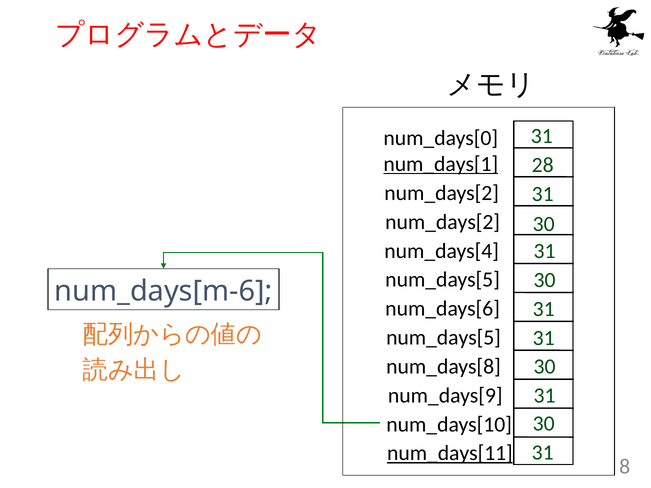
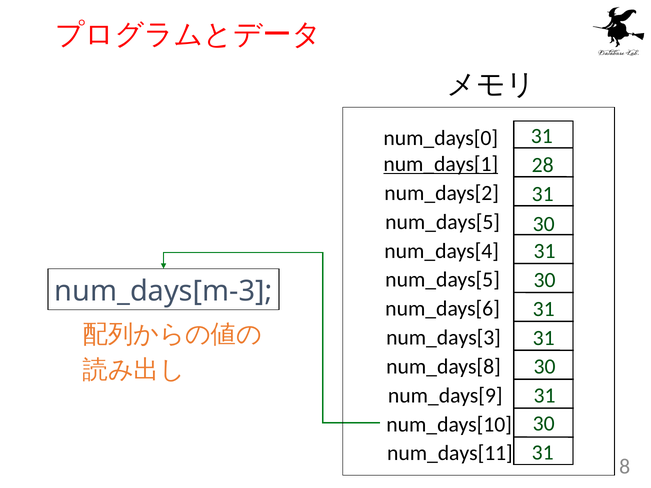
num_days[2 at (443, 222): num_days[2 -> num_days[5
num_days[m-6: num_days[m-6 -> num_days[m-3
num_days[5 at (444, 338): num_days[5 -> num_days[3
num_days[11 underline: present -> none
